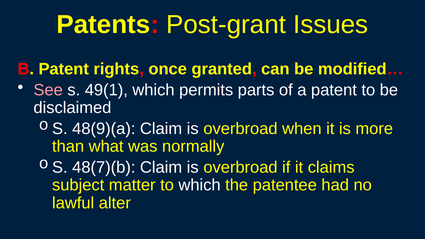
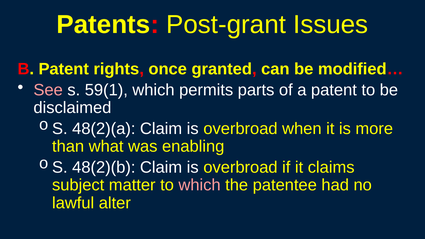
49(1: 49(1 -> 59(1
48(9)(a: 48(9)(a -> 48(2)(a
normally: normally -> enabling
48(7)(b: 48(7)(b -> 48(2)(b
which at (200, 185) colour: white -> pink
